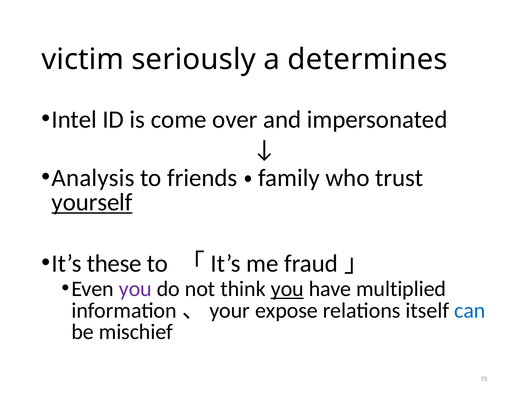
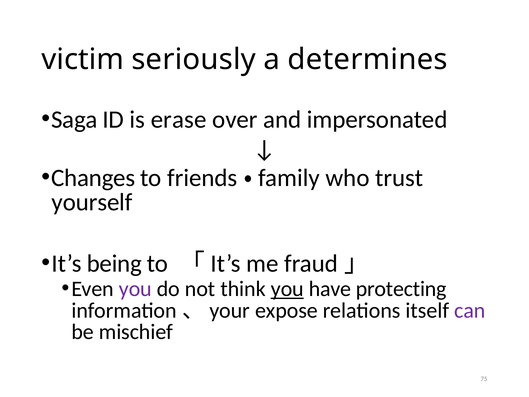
Intel: Intel -> Saga
come: come -> erase
Analysis: Analysis -> Changes
yourself underline: present -> none
these: these -> being
multiplied: multiplied -> protecting
can colour: blue -> purple
